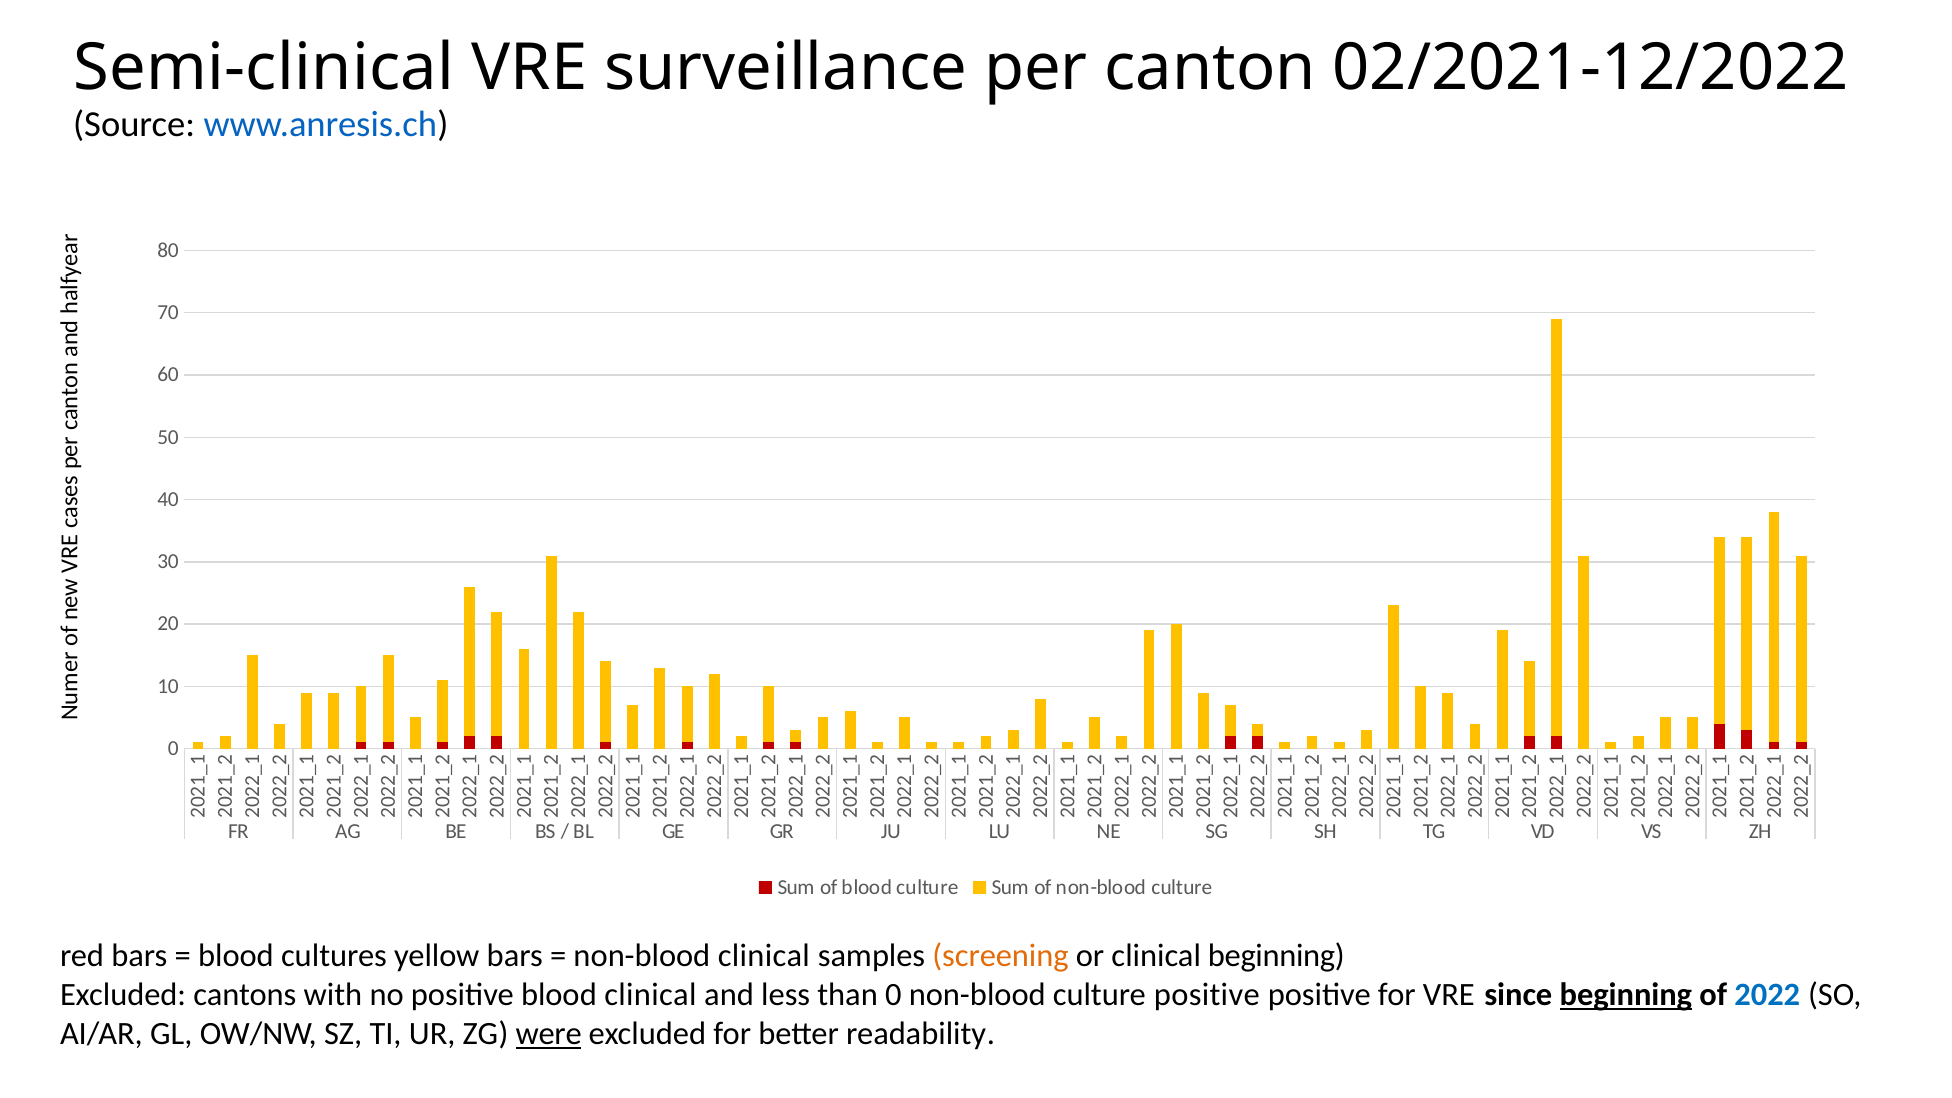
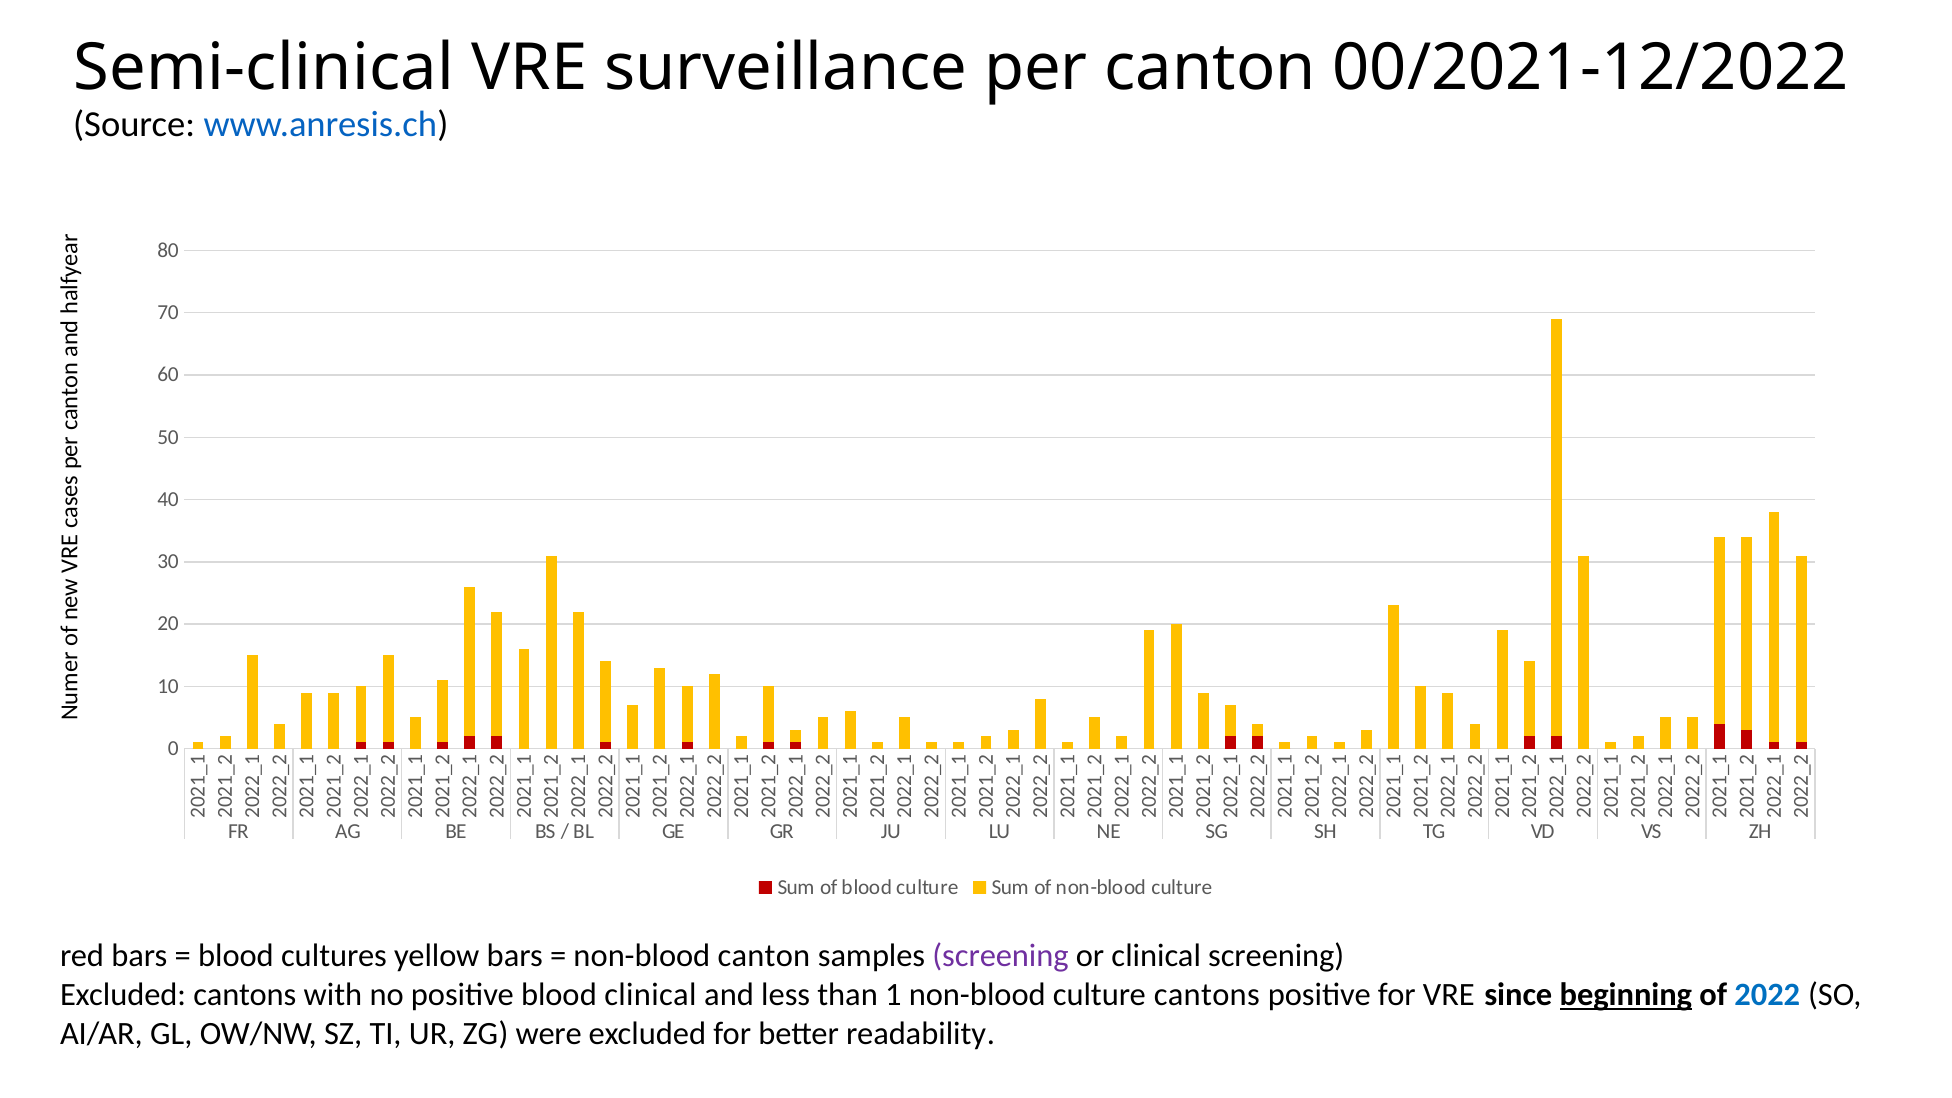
02/2021-12/2022: 02/2021-12/2022 -> 00/2021-12/2022
non-blood clinical: clinical -> canton
screening at (1001, 956) colour: orange -> purple
clinical beginning: beginning -> screening
than 0: 0 -> 1
culture positive: positive -> cantons
were underline: present -> none
